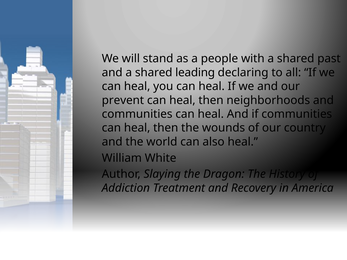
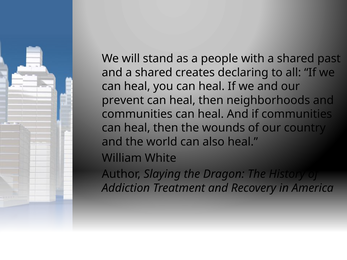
leading: leading -> creates
